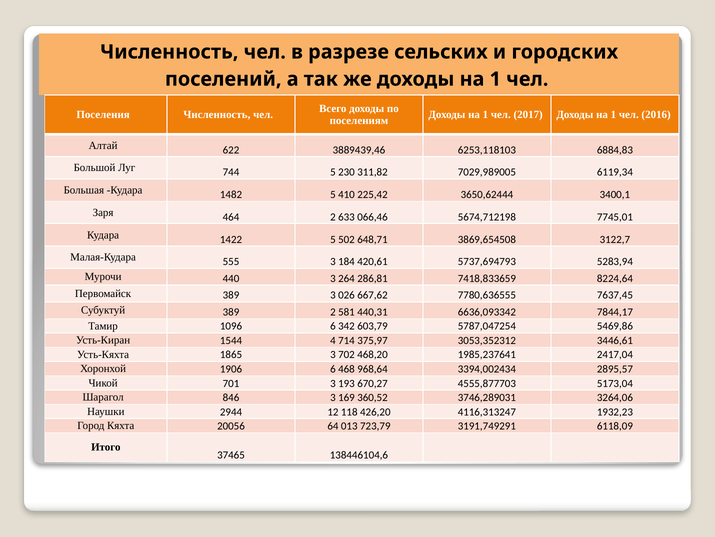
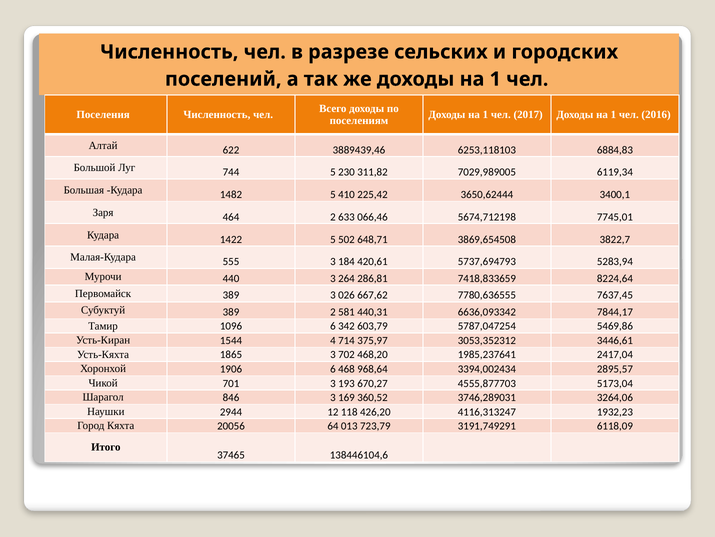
3122,7: 3122,7 -> 3822,7
